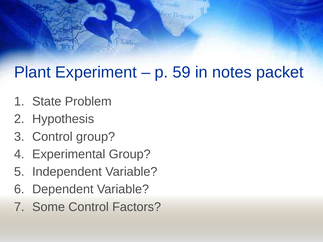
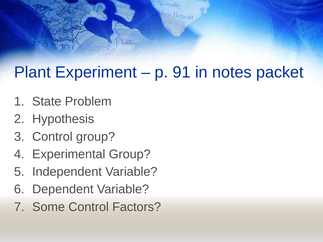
59: 59 -> 91
